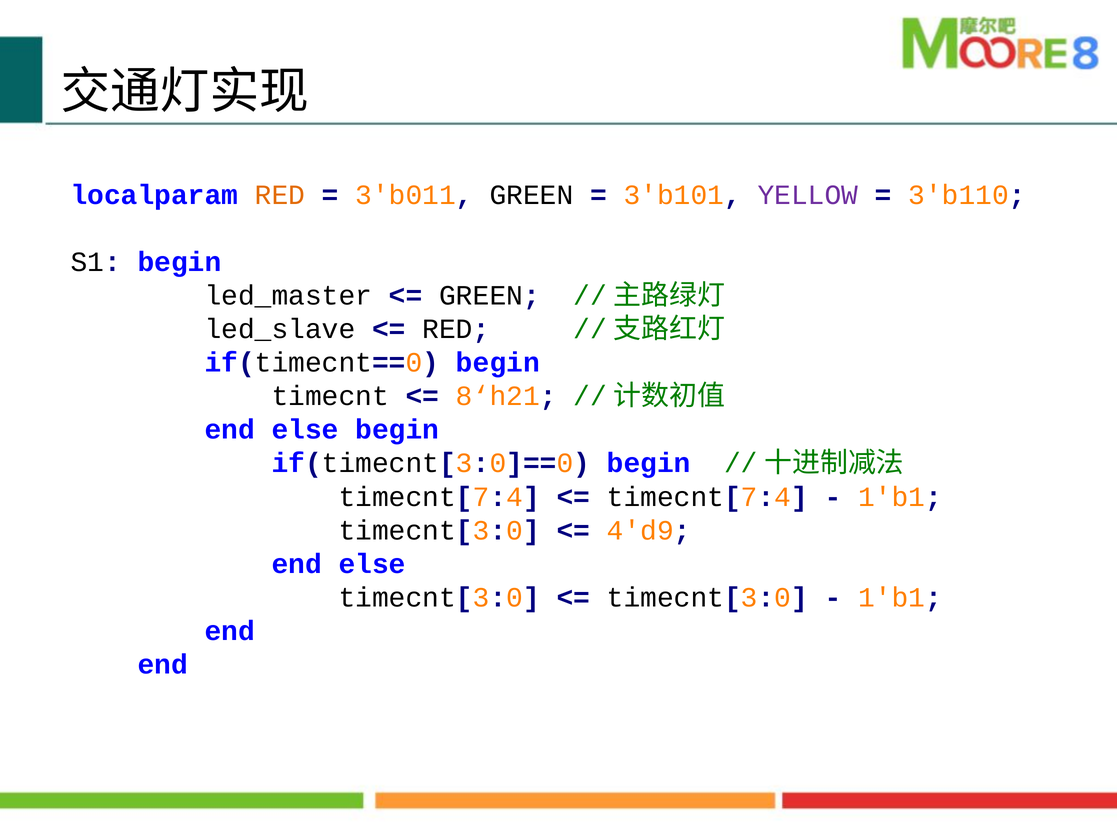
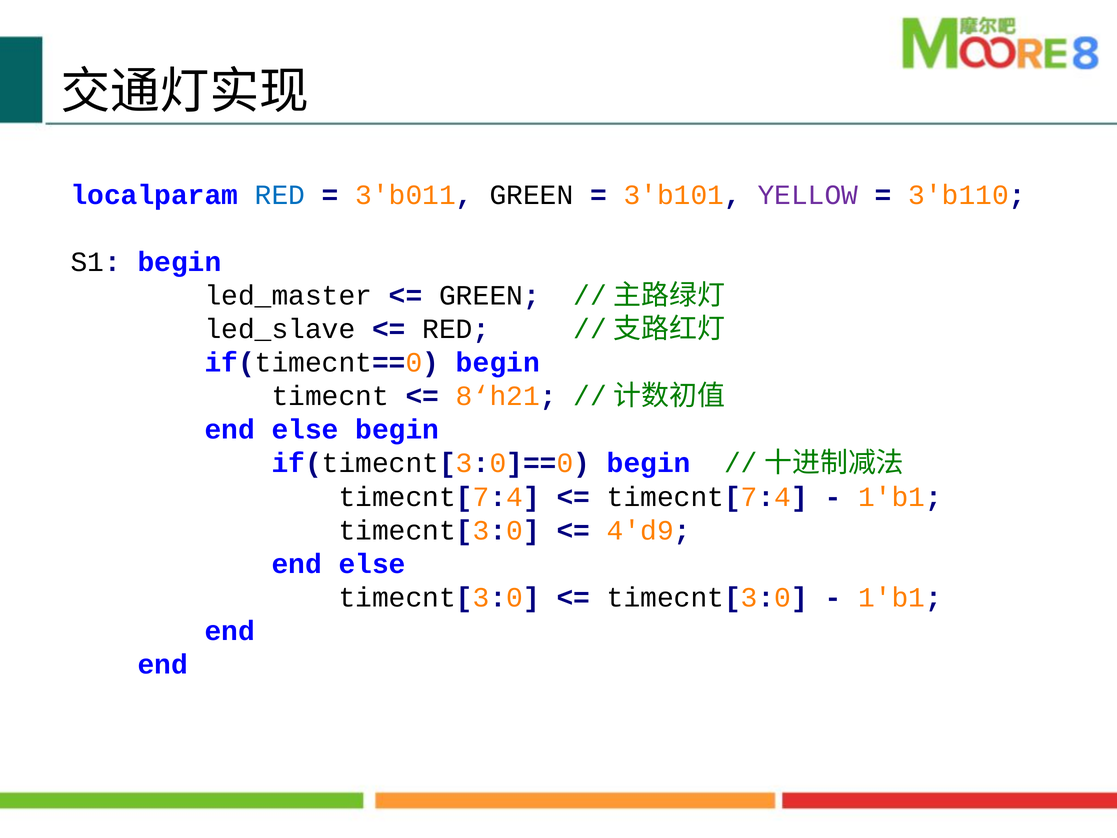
RED at (280, 195) colour: orange -> blue
